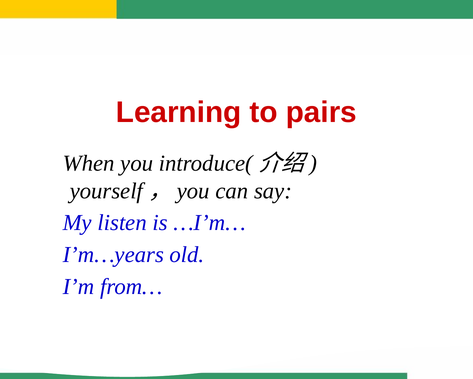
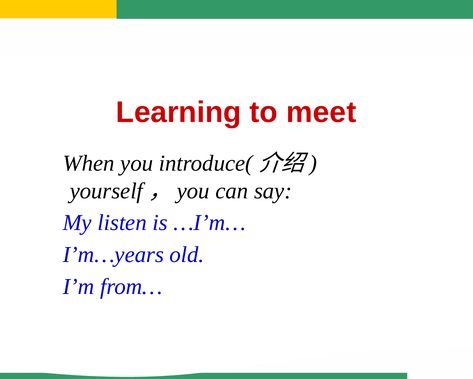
pairs: pairs -> meet
